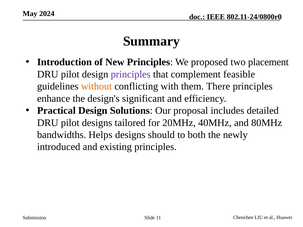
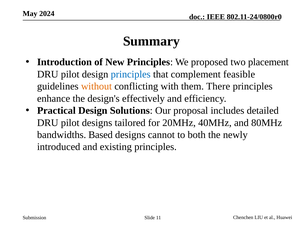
principles at (131, 74) colour: purple -> blue
significant: significant -> effectively
Helps: Helps -> Based
should: should -> cannot
